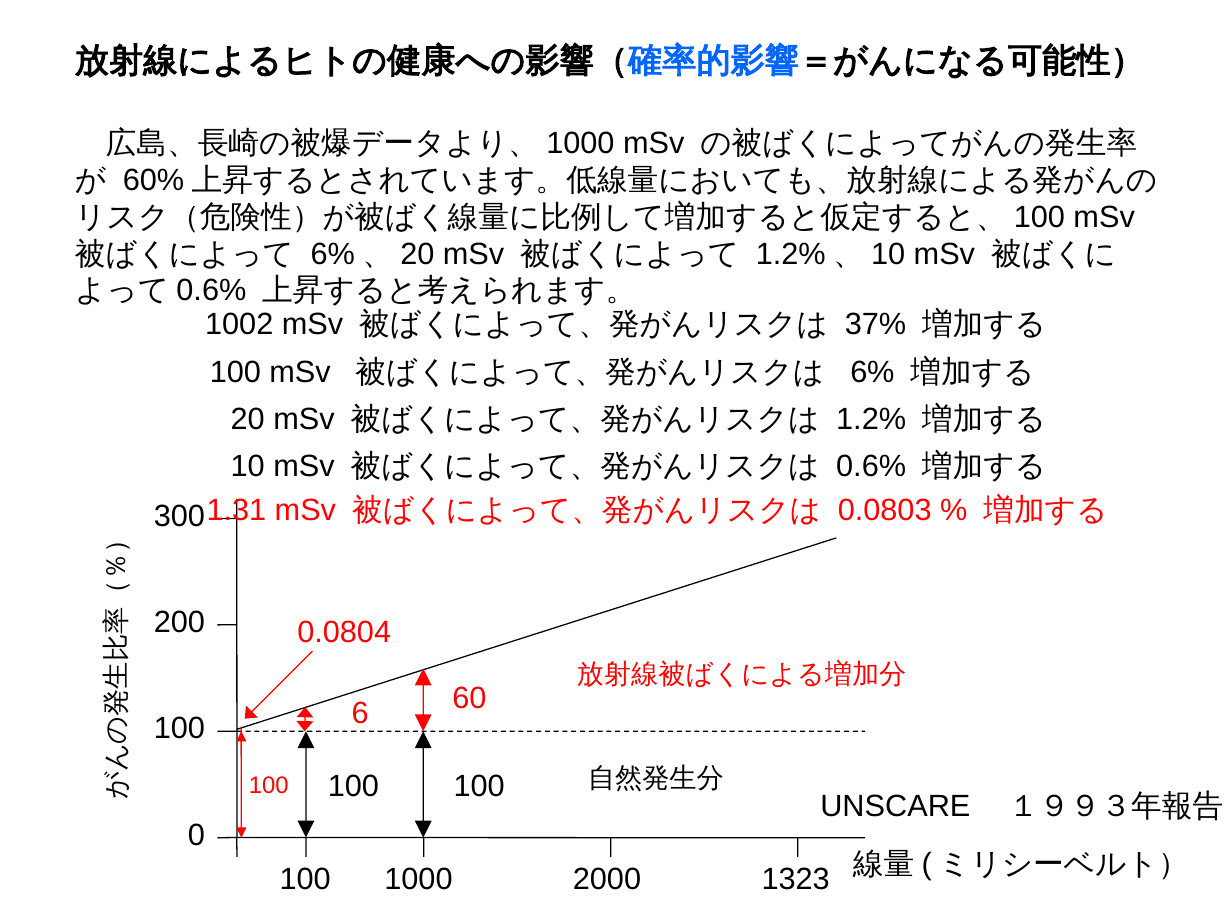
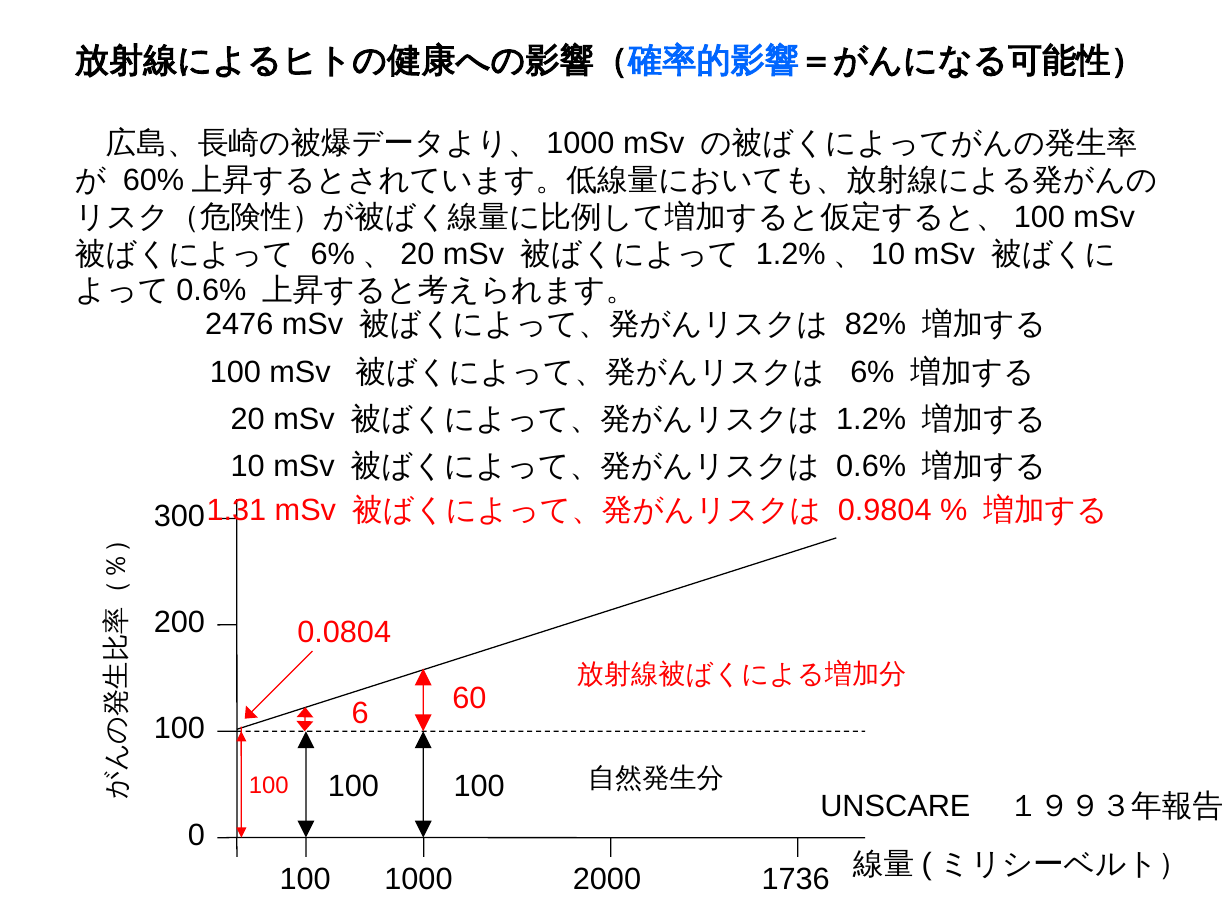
1002: 1002 -> 2476
37%: 37% -> 82%
0.0803: 0.0803 -> 0.9804
1323: 1323 -> 1736
